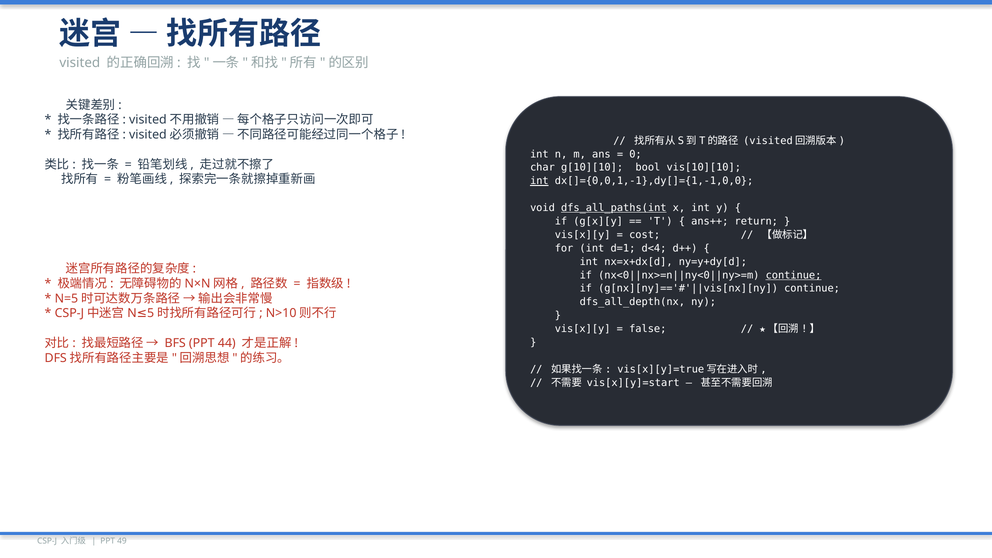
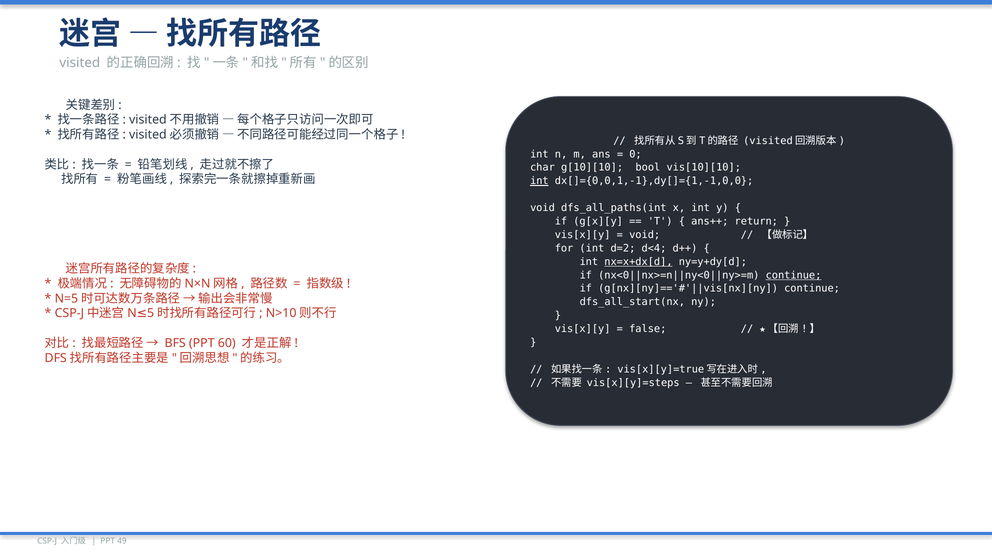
dfs_all_paths(int underline: present -> none
cost at (645, 235): cost -> void
d=1: d=1 -> d=2
nx=x+dx[d underline: none -> present
dfs_all_depth(nx: dfs_all_depth(nx -> dfs_all_start(nx
44: 44 -> 60
vis[x][y]=start: vis[x][y]=start -> vis[x][y]=steps
